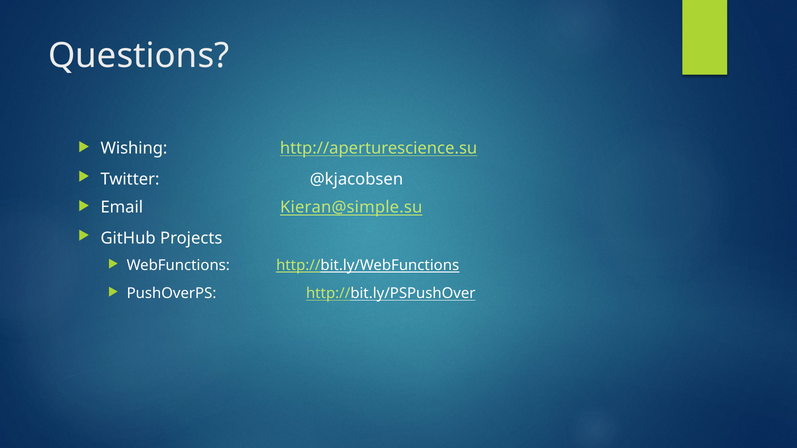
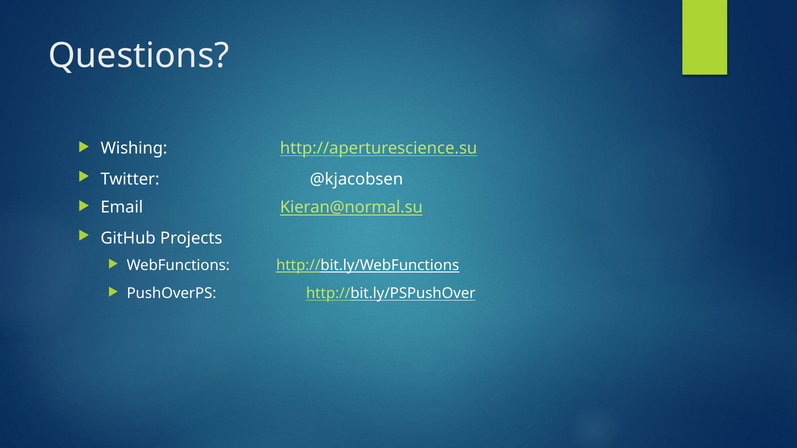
Kieran@simple.su: Kieran@simple.su -> Kieran@normal.su
